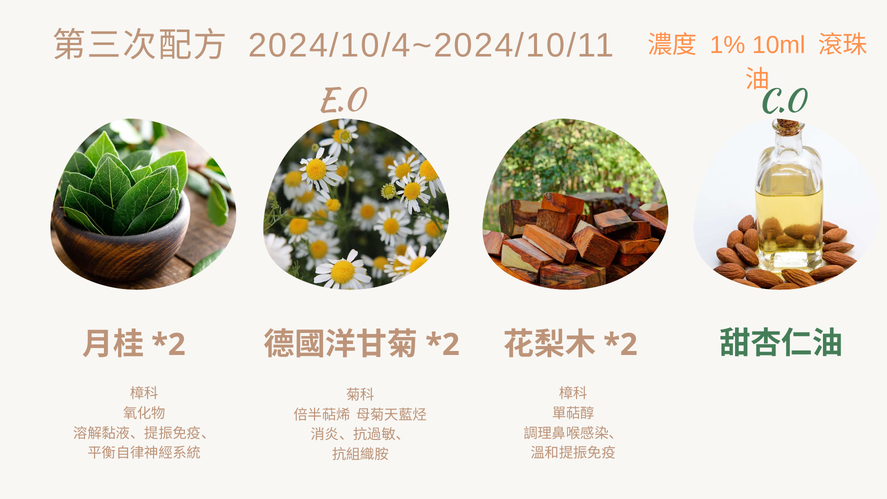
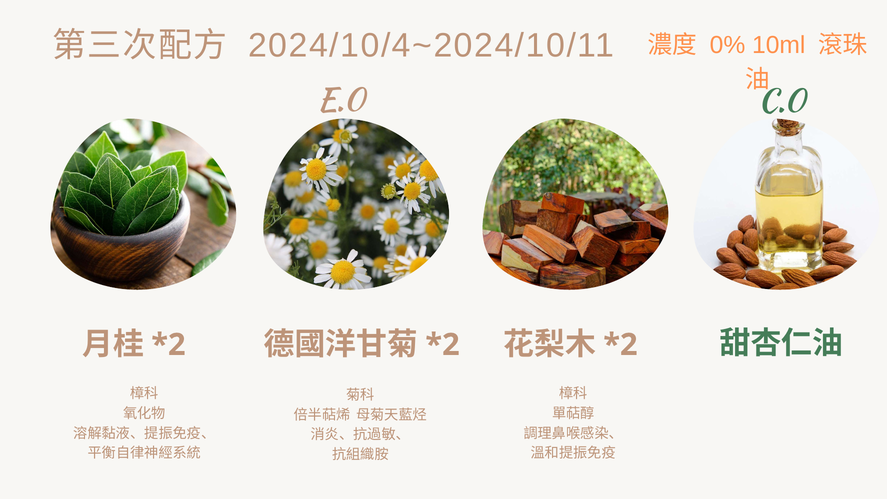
1%: 1% -> 0%
